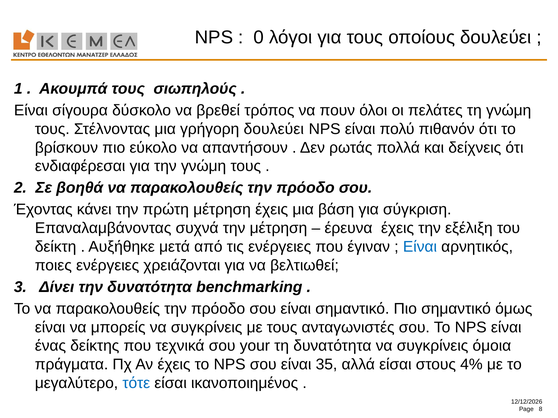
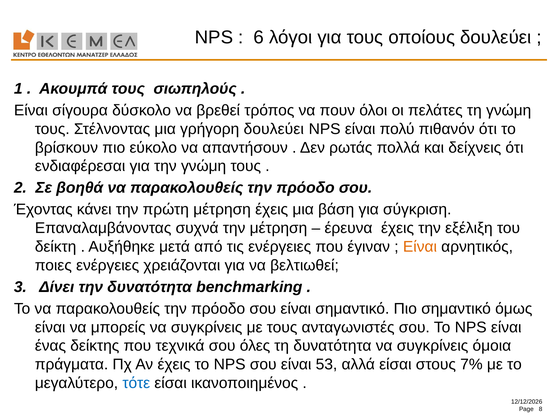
0: 0 -> 6
Είναι at (420, 247) colour: blue -> orange
your: your -> όλες
35: 35 -> 53
4%: 4% -> 7%
